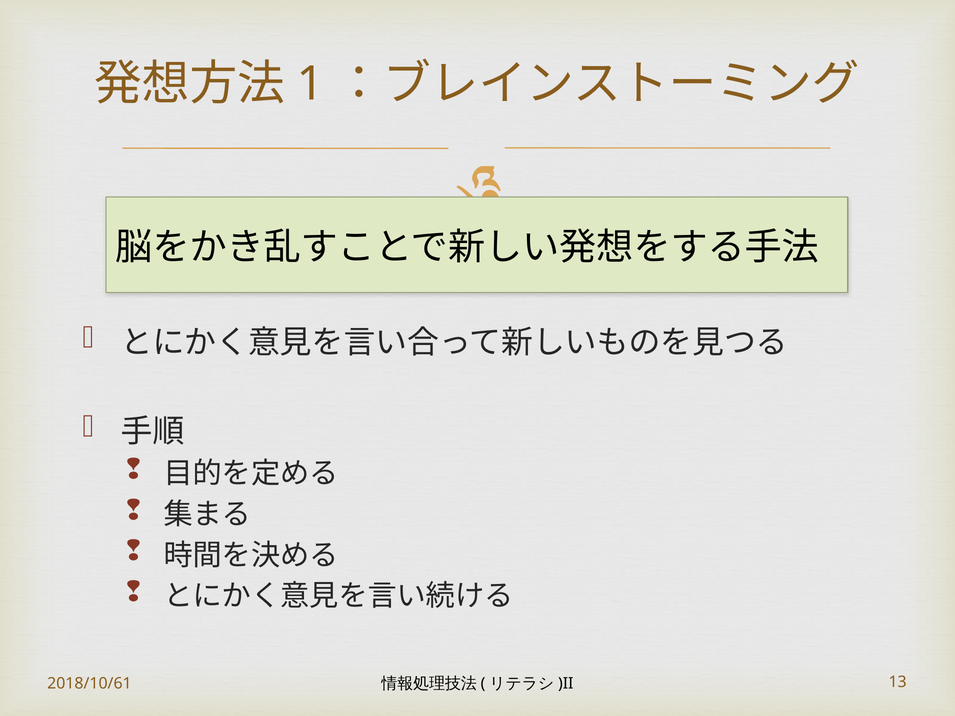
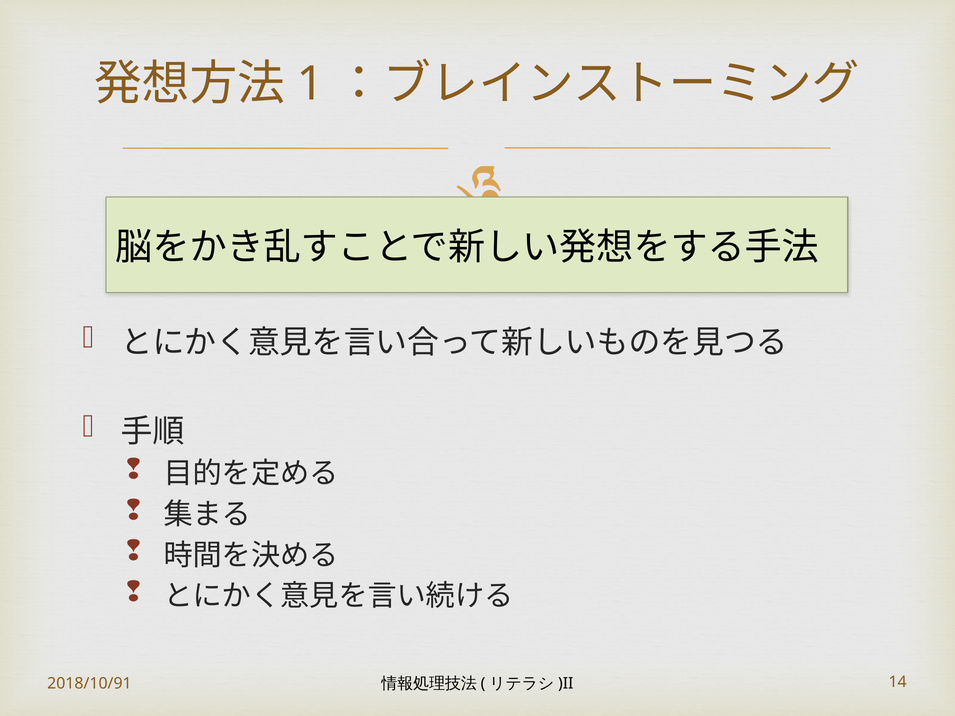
2018/10/61: 2018/10/61 -> 2018/10/91
13: 13 -> 14
